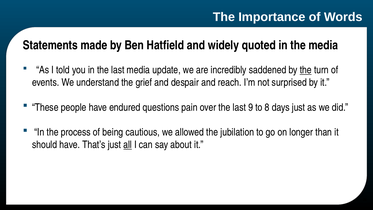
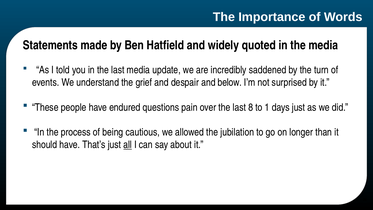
the at (306, 70) underline: present -> none
reach: reach -> below
9: 9 -> 8
8: 8 -> 1
